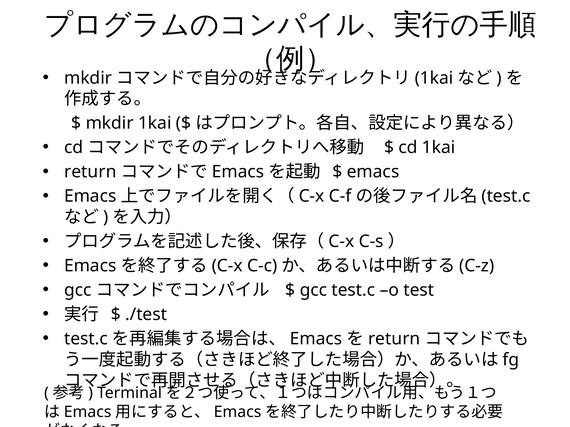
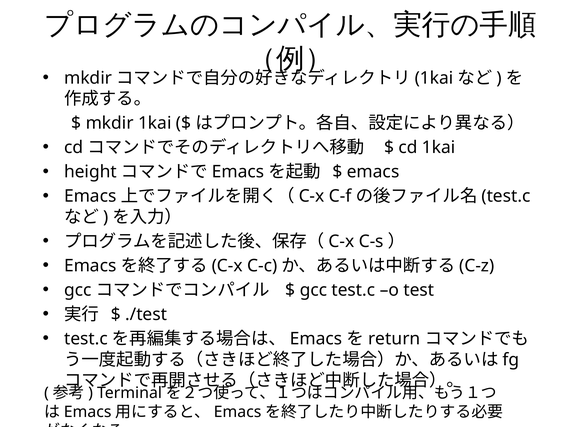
return at (90, 172): return -> height
